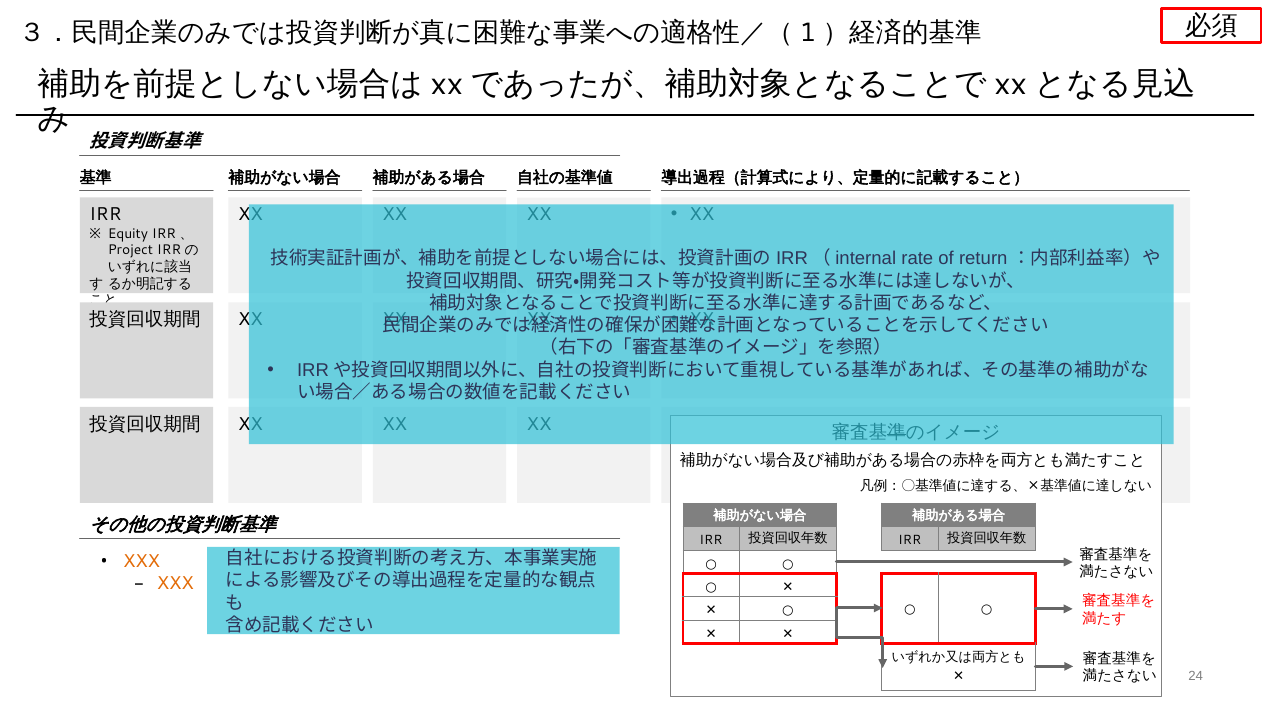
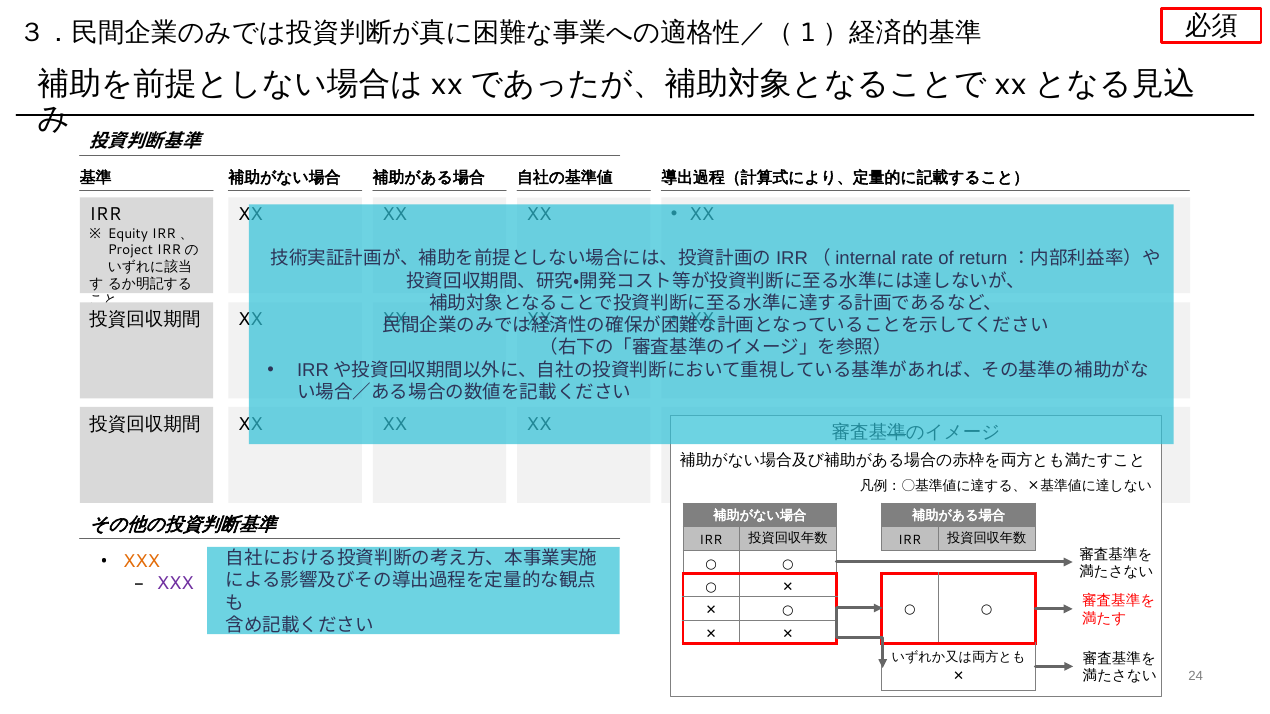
XXX at (175, 584) colour: orange -> purple
